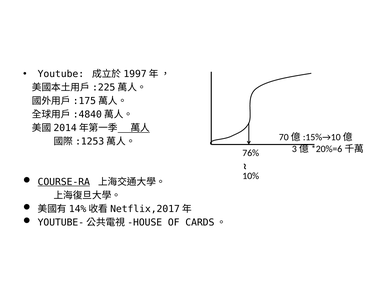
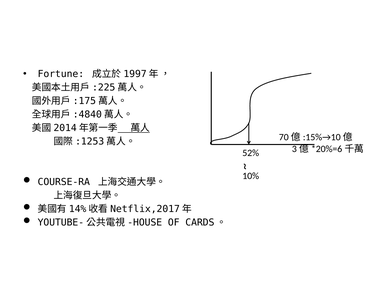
Youtube: Youtube -> Fortune
76%: 76% -> 52%
COURSE-RA underline: present -> none
